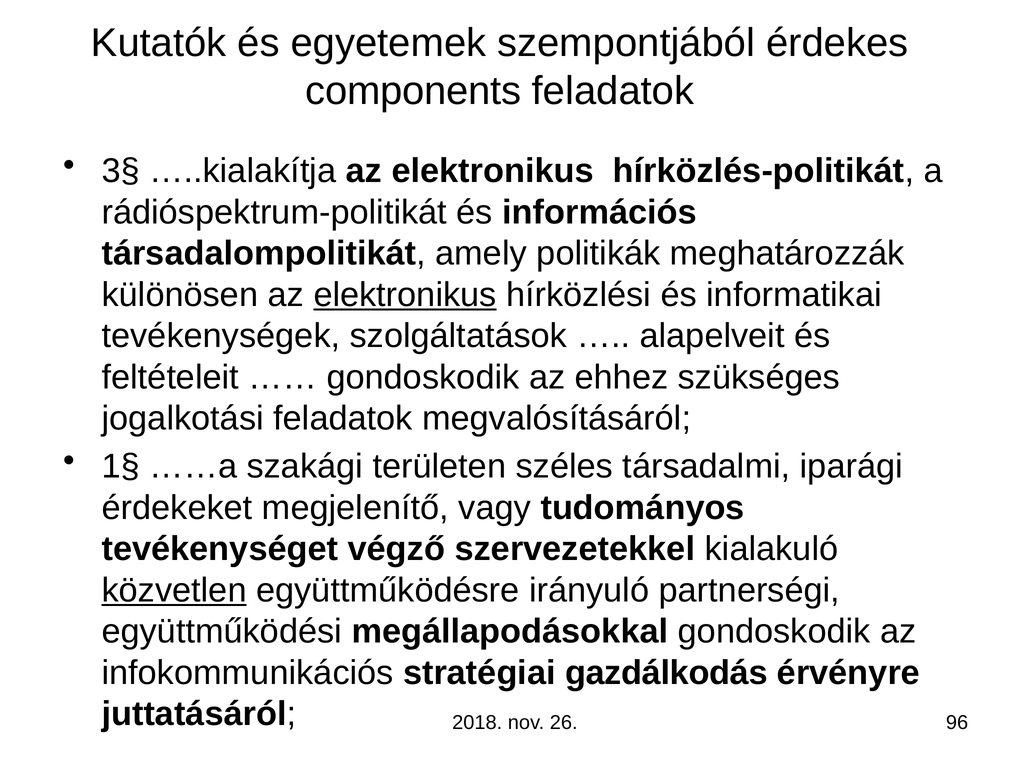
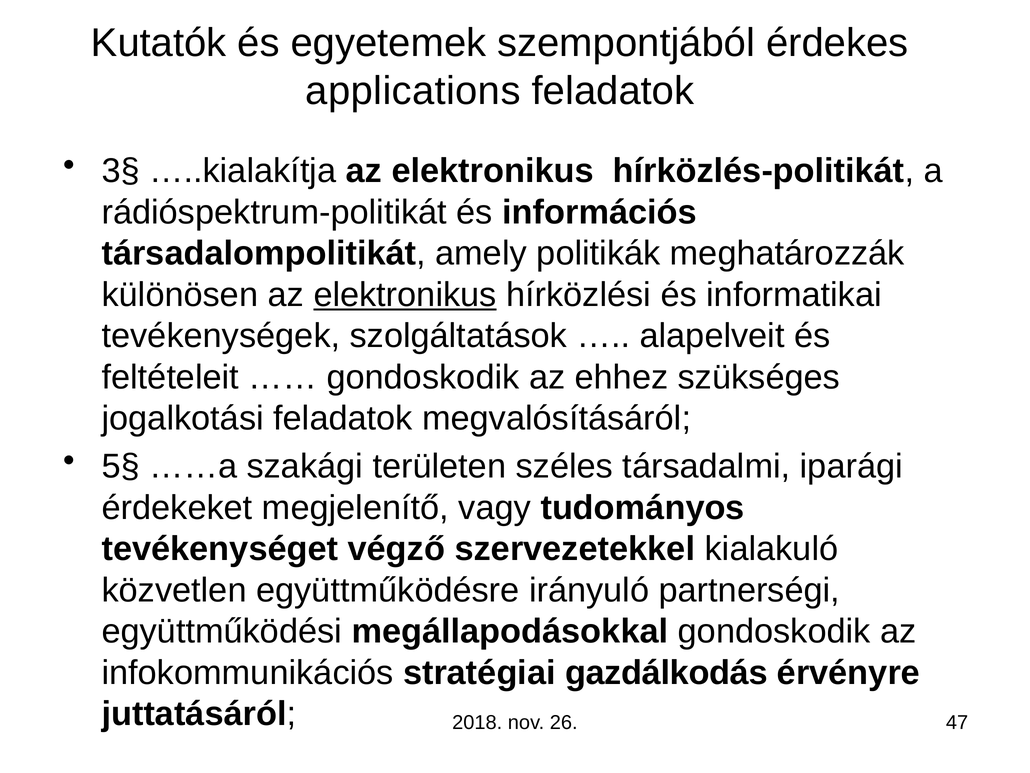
components: components -> applications
1§: 1§ -> 5§
közvetlen underline: present -> none
96: 96 -> 47
